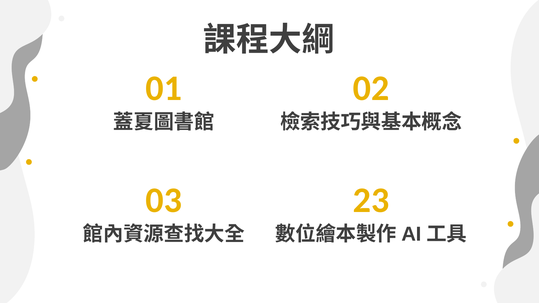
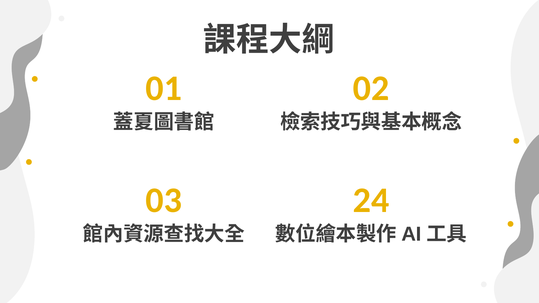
23: 23 -> 24
